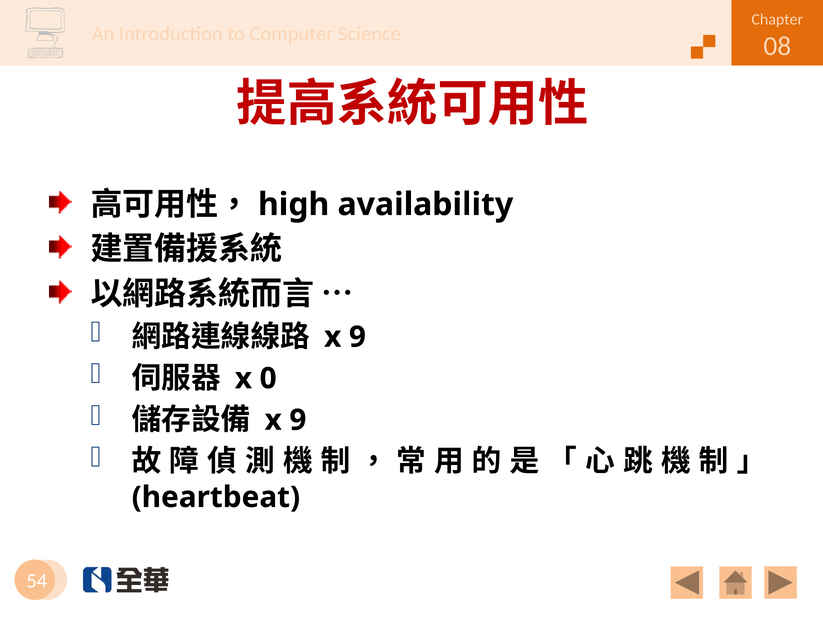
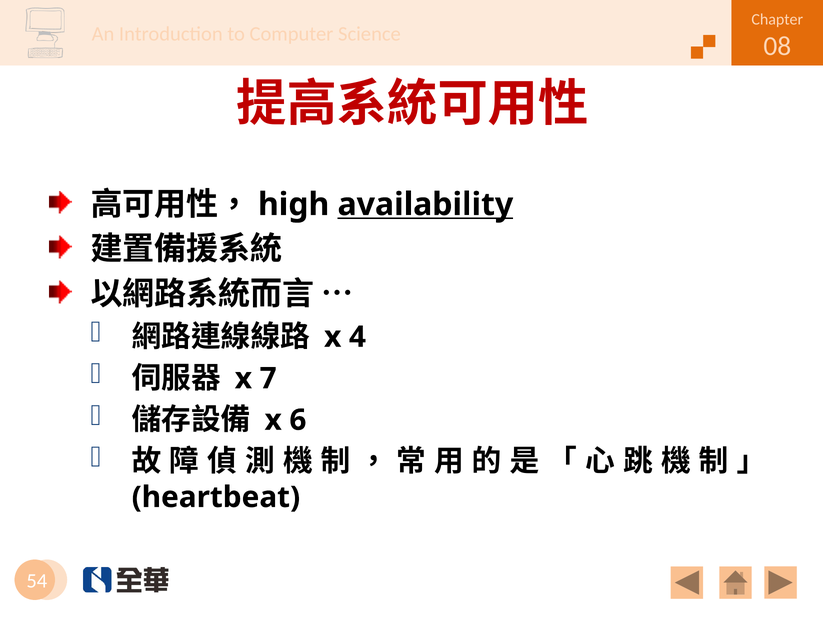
availability underline: none -> present
9 at (357, 337): 9 -> 4
0: 0 -> 7
9 at (298, 420): 9 -> 6
